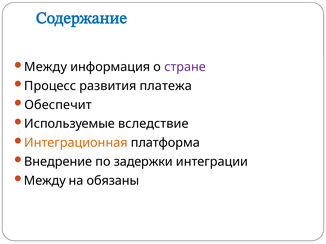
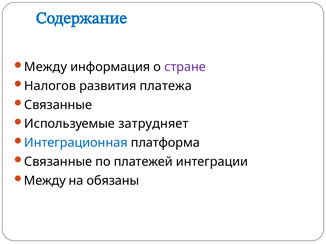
Процесс: Процесс -> Налогов
Обеспечит at (58, 105): Обеспечит -> Связанные
вследствие: вследствие -> затрудняет
Интеграционная colour: orange -> blue
Внедрение at (58, 162): Внедрение -> Связанные
задержки: задержки -> платежей
